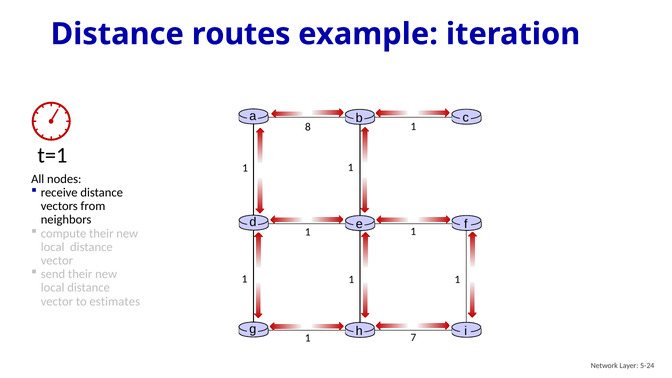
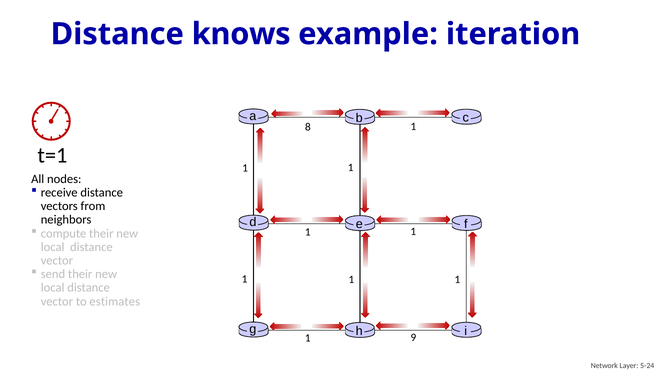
routes: routes -> knows
7: 7 -> 9
